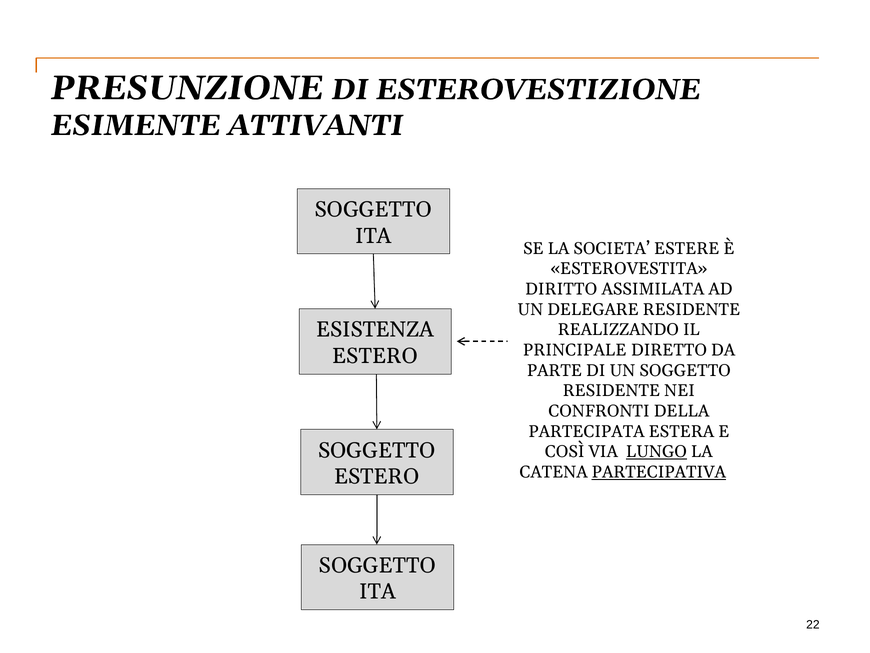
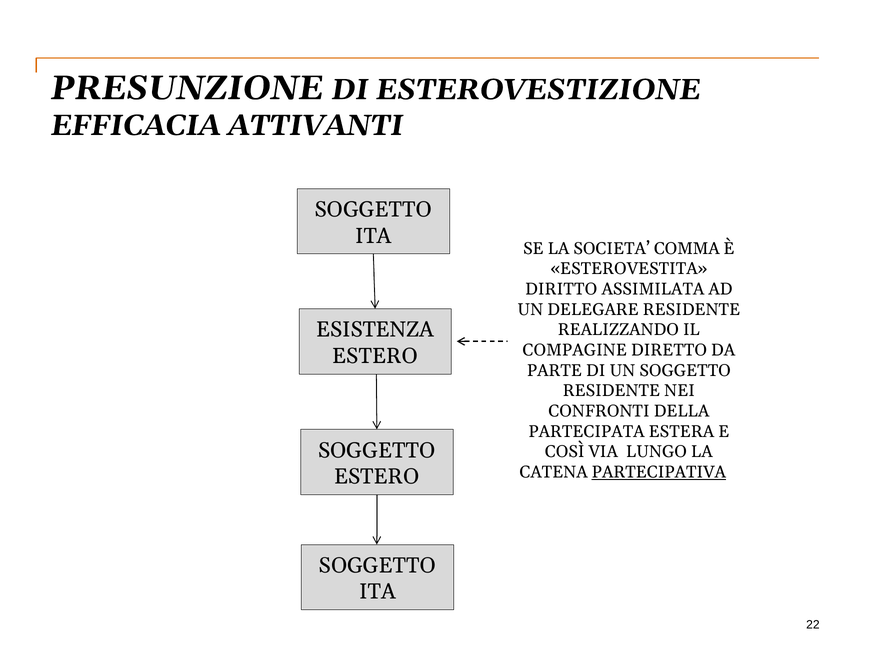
ESIMENTE: ESIMENTE -> EFFICACIA
ESTERE: ESTERE -> COMMA
PRINCIPALE: PRINCIPALE -> COMPAGINE
LUNGO underline: present -> none
